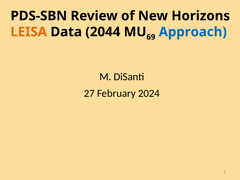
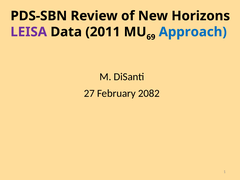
LEISA colour: orange -> purple
2044: 2044 -> 2011
2024: 2024 -> 2082
